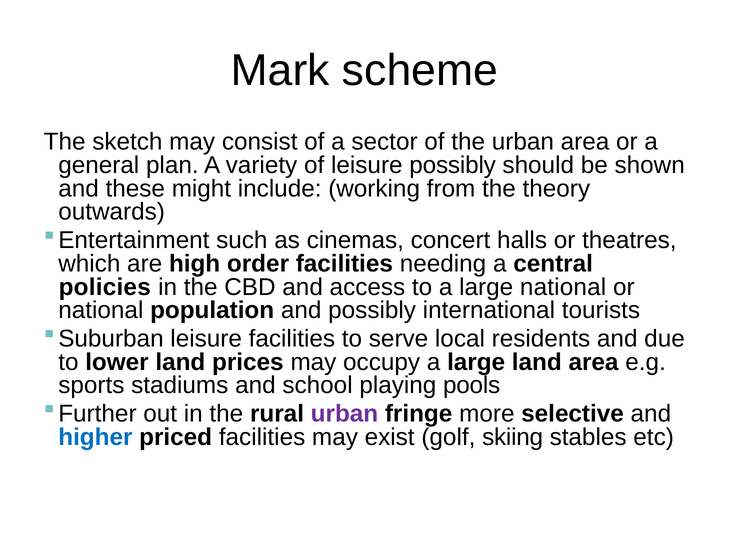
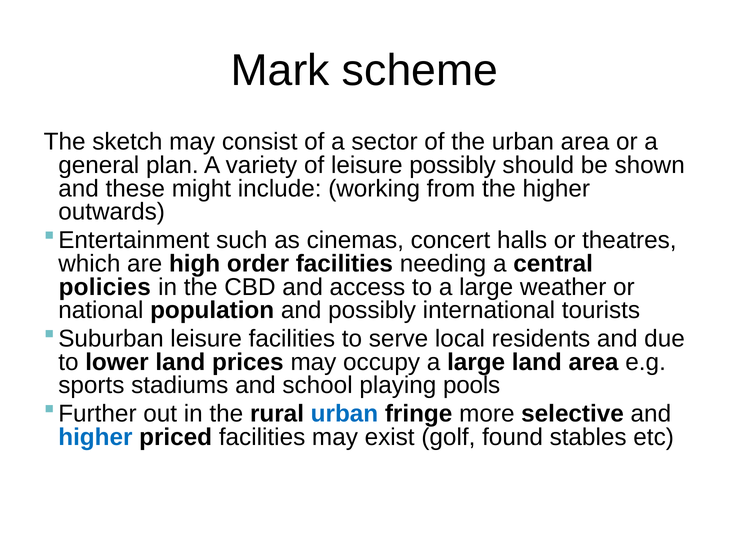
the theory: theory -> higher
large national: national -> weather
urban at (344, 414) colour: purple -> blue
skiing: skiing -> found
